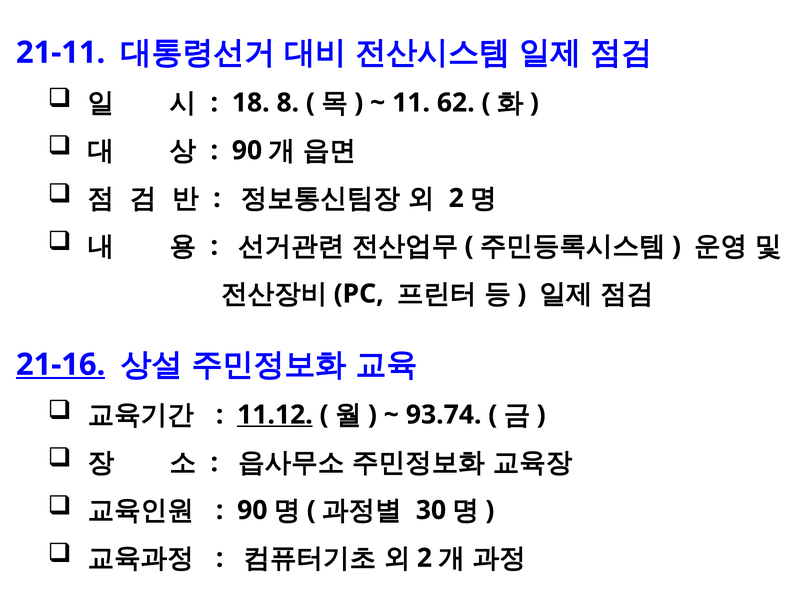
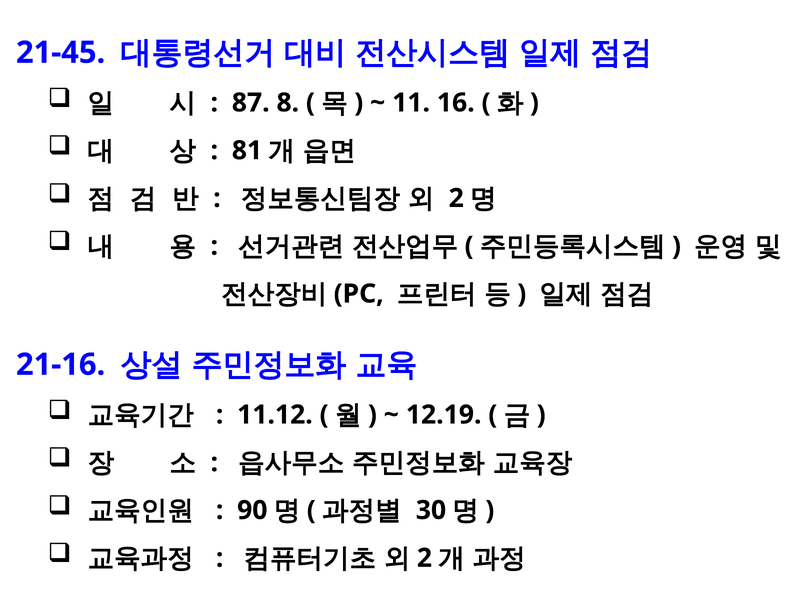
21-11: 21-11 -> 21-45
18: 18 -> 87
62: 62 -> 16
90 at (247, 150): 90 -> 81
21-16 underline: present -> none
11.12 underline: present -> none
93.74: 93.74 -> 12.19
